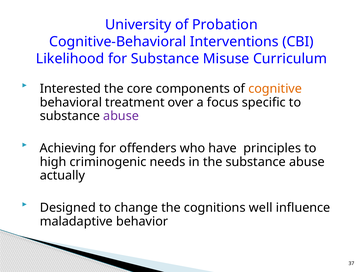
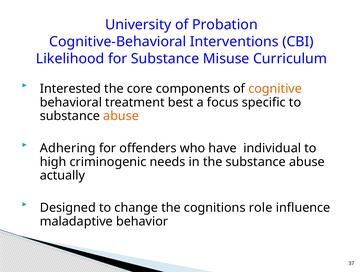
over: over -> best
abuse at (121, 116) colour: purple -> orange
Achieving: Achieving -> Adhering
principles: principles -> individual
well: well -> role
